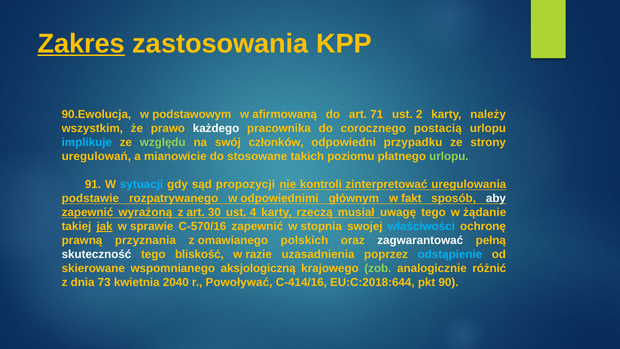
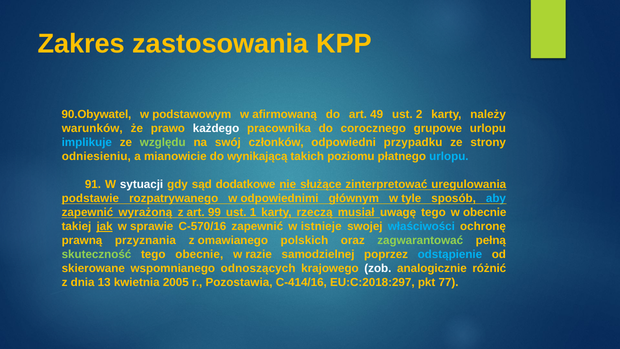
Zakres underline: present -> none
90.Ewolucja: 90.Ewolucja -> 90.Obywatel
71: 71 -> 49
wszystkim: wszystkim -> warunków
postacią: postacią -> grupowe
uregulowań: uregulowań -> odniesieniu
stosowane: stosowane -> wynikającą
urlopu at (449, 156) colour: light green -> light blue
sytuacji colour: light blue -> white
propozycji: propozycji -> dodatkowe
kontroli: kontroli -> służące
fakt: fakt -> tyle
aby colour: white -> light blue
30: 30 -> 99
4: 4 -> 1
w żądanie: żądanie -> obecnie
stopnia: stopnia -> istnieje
zagwarantować colour: white -> light green
skuteczność colour: white -> light green
tego bliskość: bliskość -> obecnie
uzasadnienia: uzasadnienia -> samodzielnej
aksjologiczną: aksjologiczną -> odnoszących
zob colour: light green -> white
73: 73 -> 13
2040: 2040 -> 2005
Powoływać: Powoływać -> Pozostawia
EU:C:2018:644: EU:C:2018:644 -> EU:C:2018:297
90: 90 -> 77
